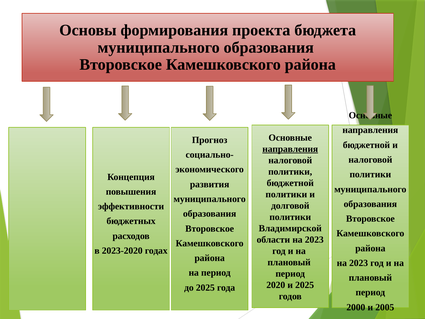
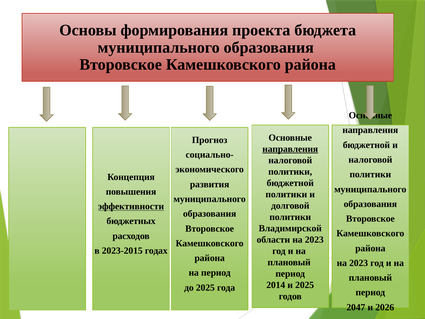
эффективности underline: none -> present
2023-2020: 2023-2020 -> 2023-2015
2020: 2020 -> 2014
2000: 2000 -> 2047
2005: 2005 -> 2026
